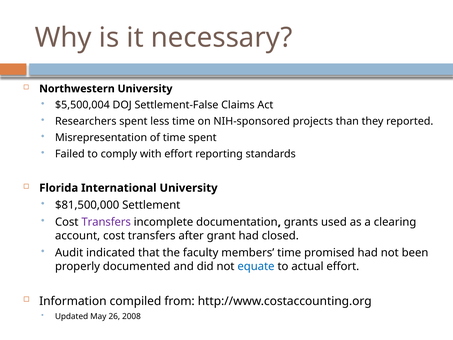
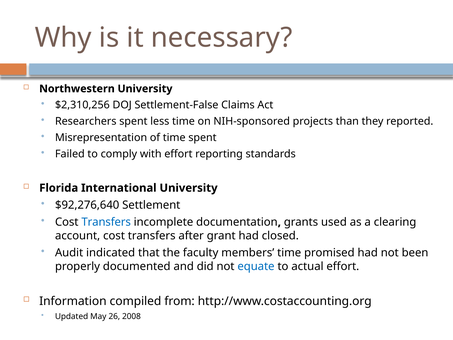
$5,500,004: $5,500,004 -> $2,310,256
$81,500,000: $81,500,000 -> $92,276,640
Transfers at (106, 222) colour: purple -> blue
